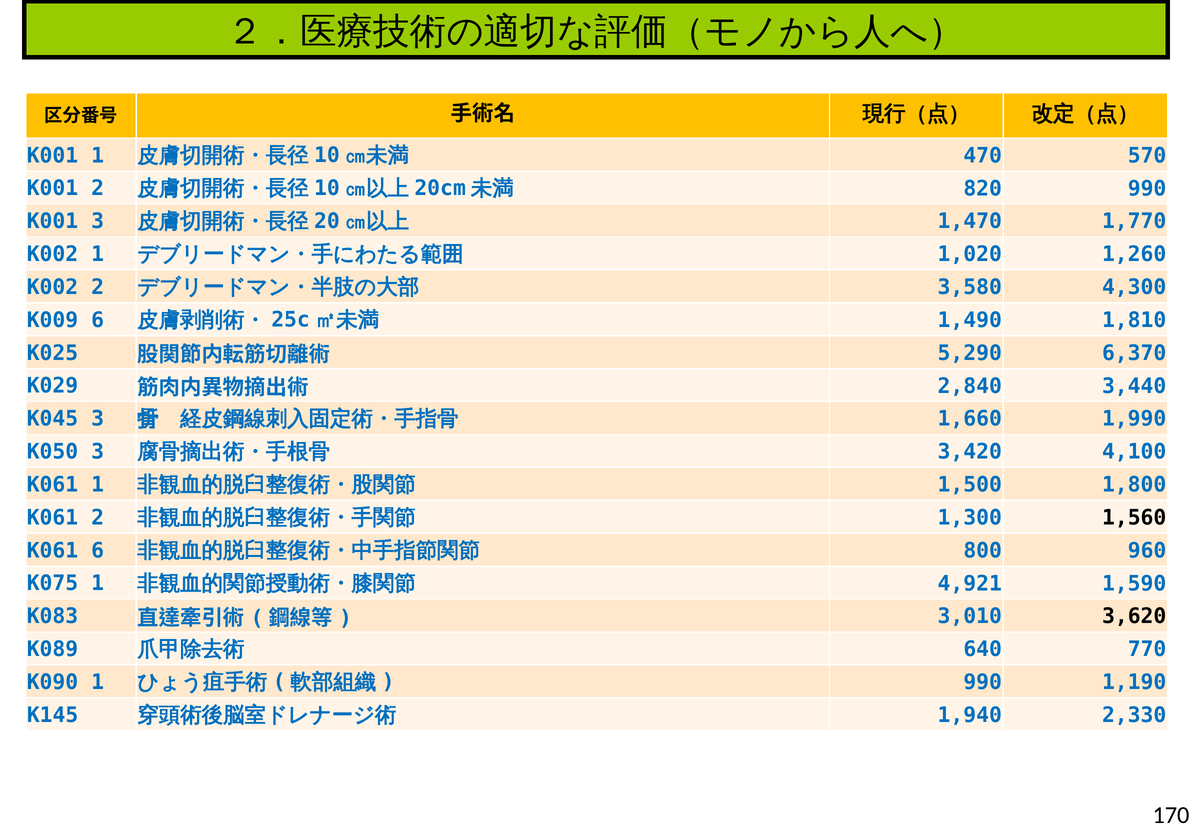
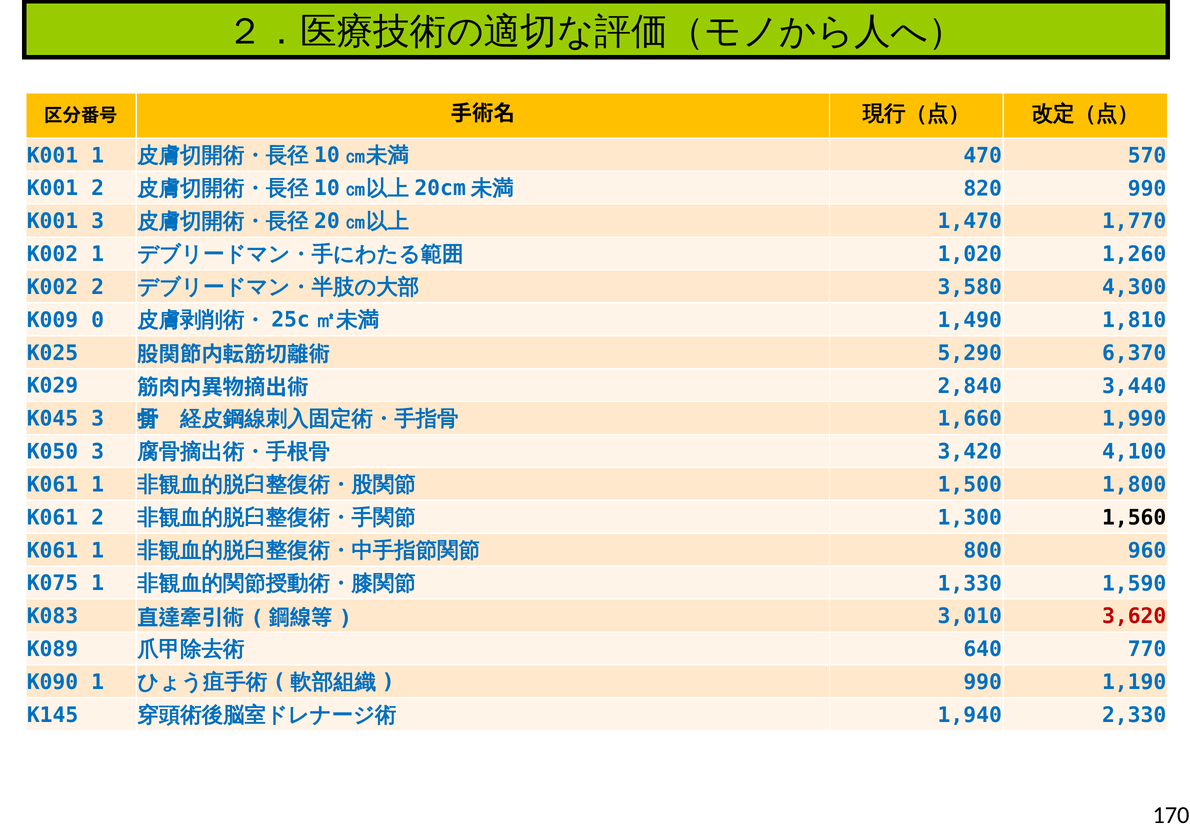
K009 6: 6 -> 0
6 at (98, 550): 6 -> 1
4,921: 4,921 -> 1,330
3,620 colour: black -> red
